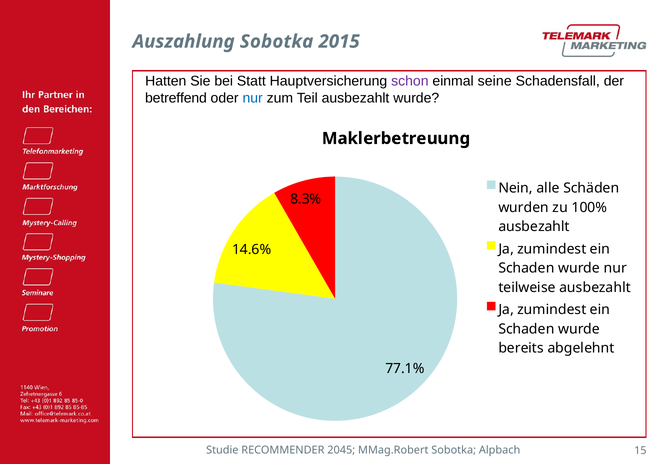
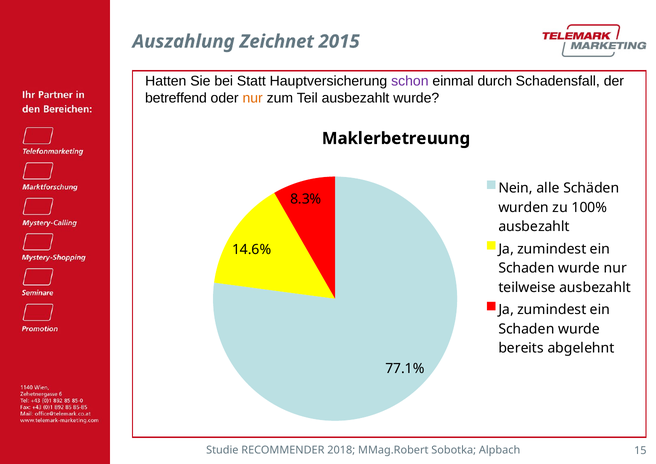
Auszahlung Sobotka: Sobotka -> Zeichnet
seine: seine -> durch
nur at (253, 98) colour: blue -> orange
2045: 2045 -> 2018
